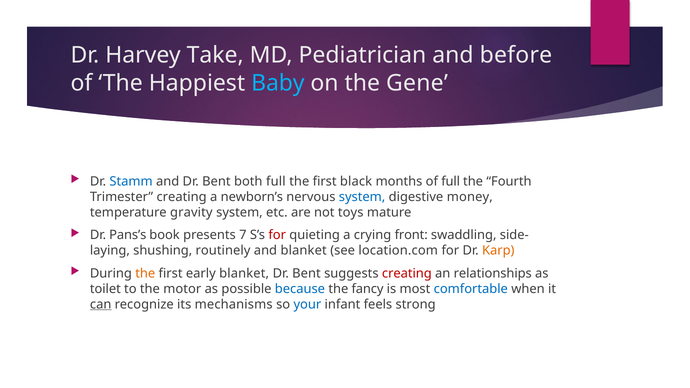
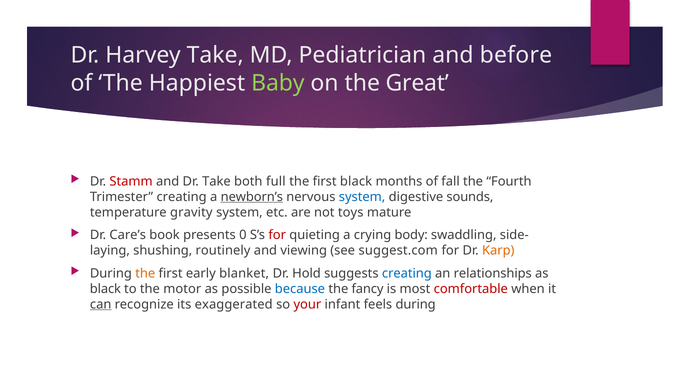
Baby colour: light blue -> light green
Gene: Gene -> Great
Stamm colour: blue -> red
and Dr Bent: Bent -> Take
of full: full -> fall
newborn’s underline: none -> present
money: money -> sounds
Pans’s: Pans’s -> Care’s
7: 7 -> 0
front: front -> body
and blanket: blanket -> viewing
location.com: location.com -> suggest.com
Bent at (306, 273): Bent -> Hold
creating at (407, 273) colour: red -> blue
toilet at (105, 289): toilet -> black
comfortable colour: blue -> red
mechanisms: mechanisms -> exaggerated
your colour: blue -> red
feels strong: strong -> during
